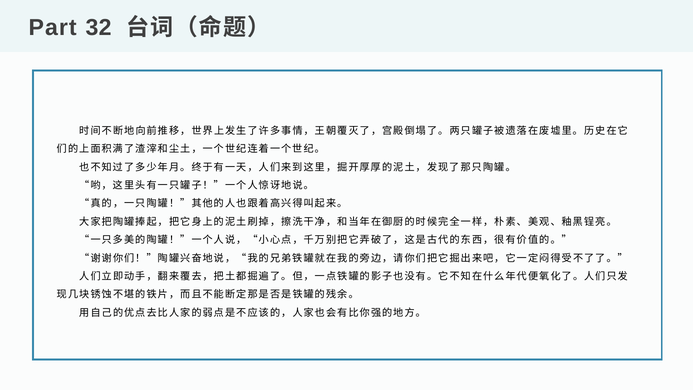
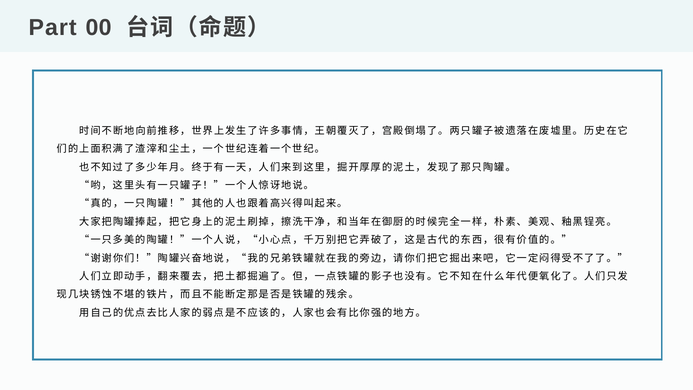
32: 32 -> 00
